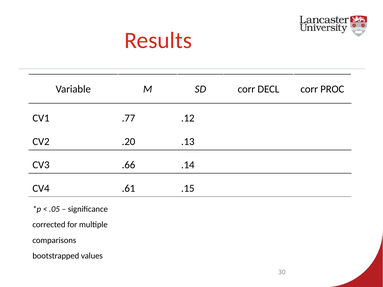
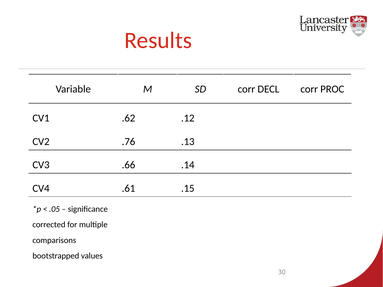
.77: .77 -> .62
.20: .20 -> .76
